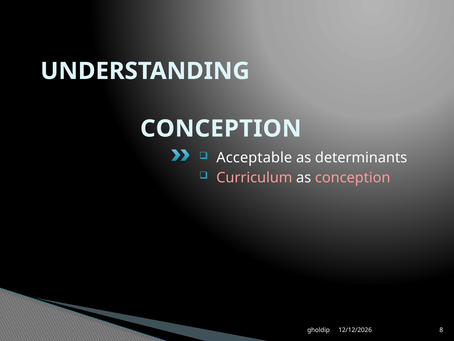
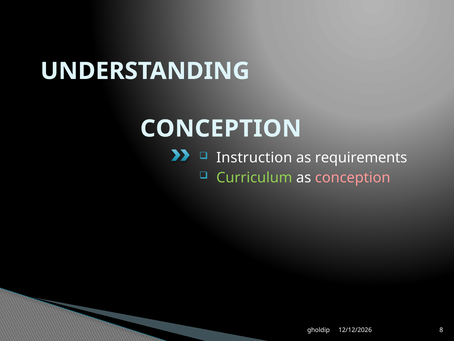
Acceptable: Acceptable -> Instruction
determinants: determinants -> requirements
Curriculum colour: pink -> light green
